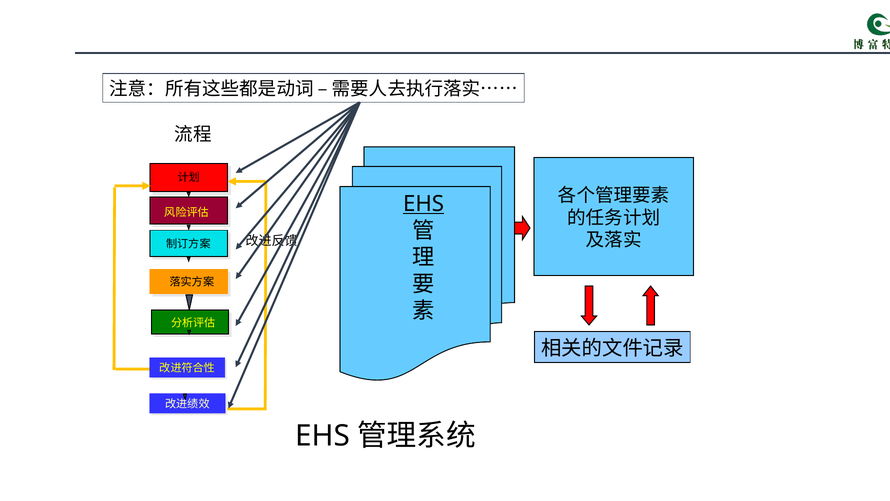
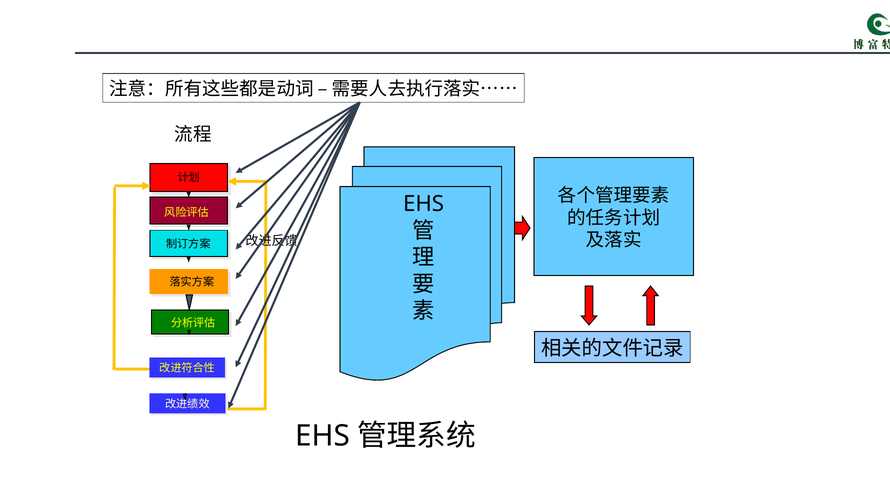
EHS at (424, 204) underline: present -> none
